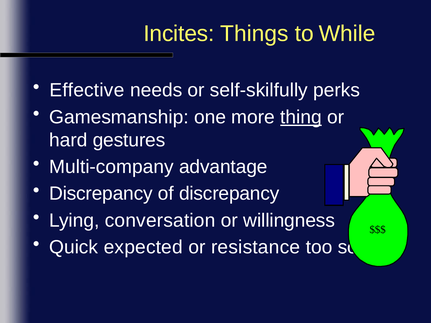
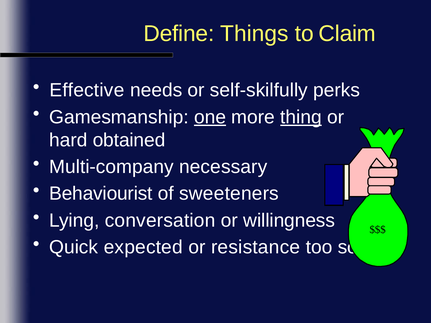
Incites: Incites -> Define
While: While -> Claim
one underline: none -> present
gestures: gestures -> obtained
advantage: advantage -> necessary
Discrepancy at (101, 194): Discrepancy -> Behaviourist
of discrepancy: discrepancy -> sweeteners
